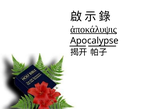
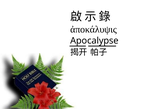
ἀποκάλυψις underline: present -> none
